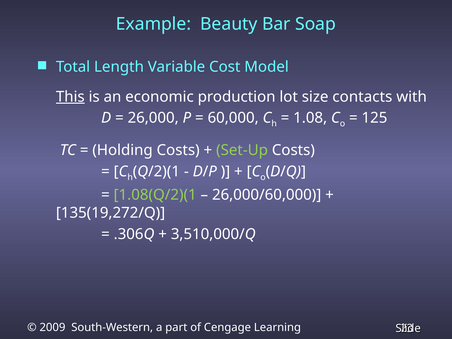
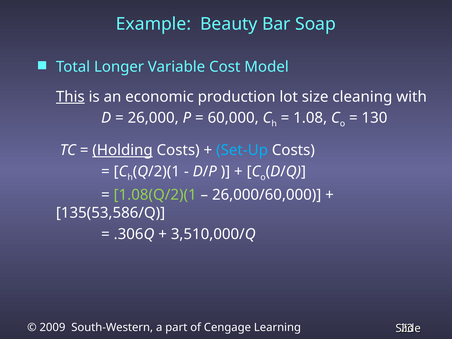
Length: Length -> Longer
contacts: contacts -> cleaning
125: 125 -> 130
Holding underline: none -> present
Set-Up colour: light green -> light blue
135(19,272/Q: 135(19,272/Q -> 135(53,586/Q
